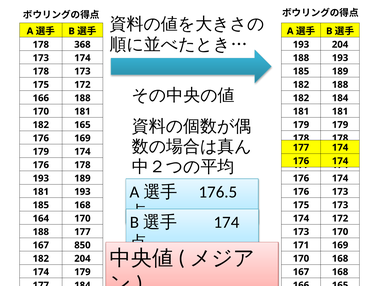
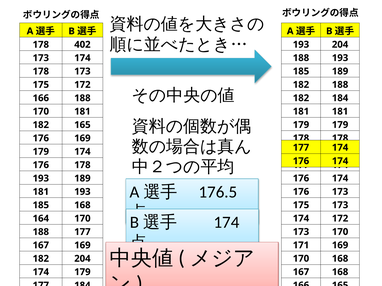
368: 368 -> 402
167 850: 850 -> 169
